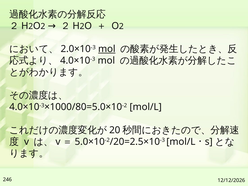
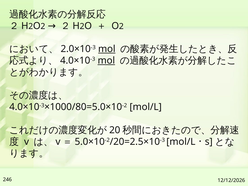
mol at (106, 61) underline: none -> present
